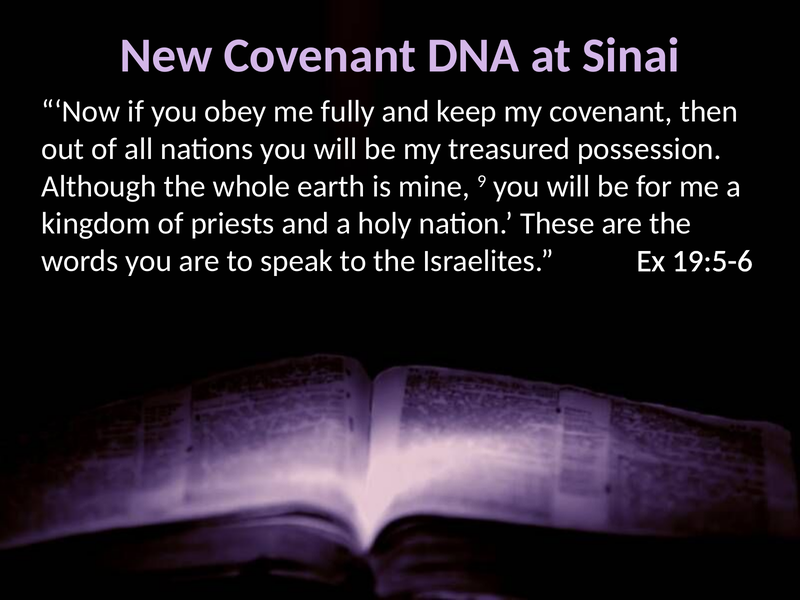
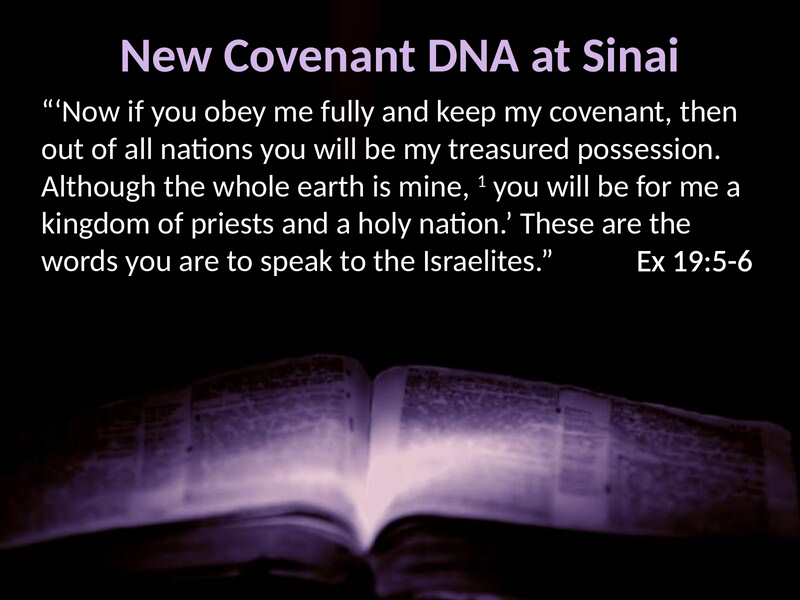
9: 9 -> 1
